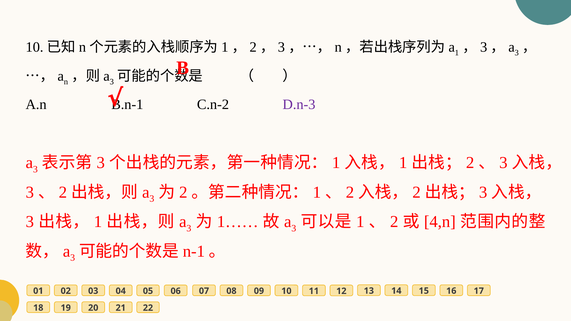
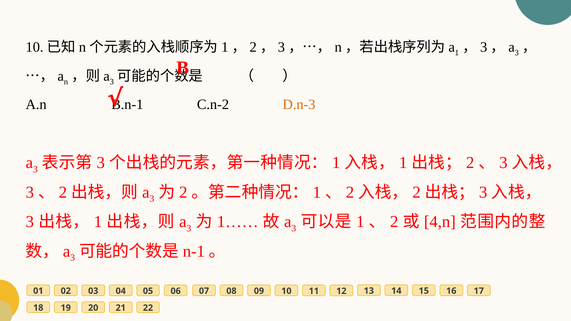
D.n-3 colour: purple -> orange
